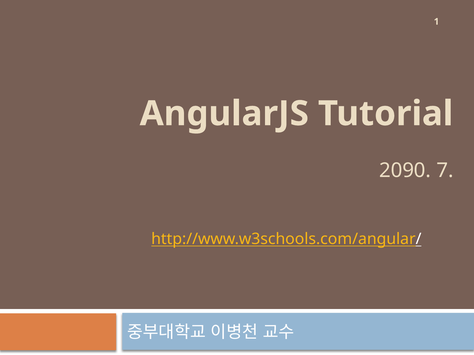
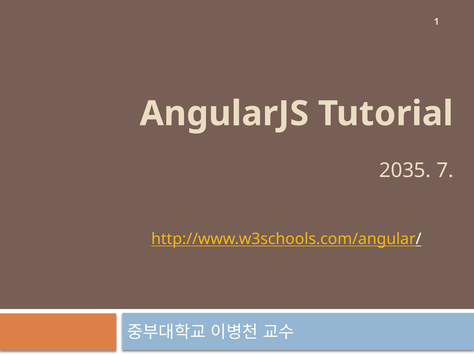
2090: 2090 -> 2035
